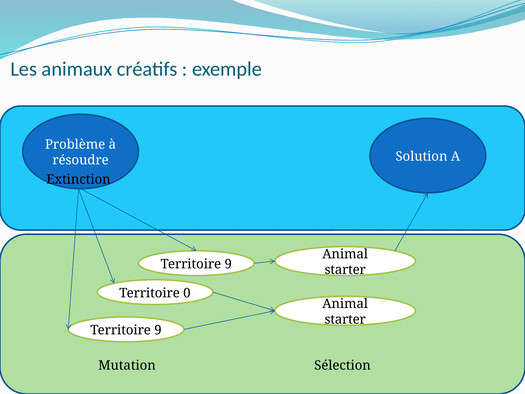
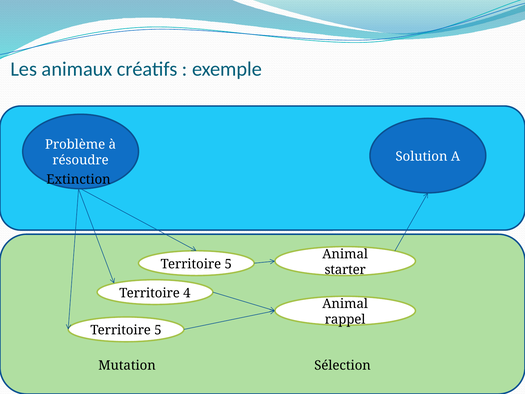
9 at (228, 264): 9 -> 5
0: 0 -> 4
starter at (345, 319): starter -> rappel
9 at (158, 330): 9 -> 5
